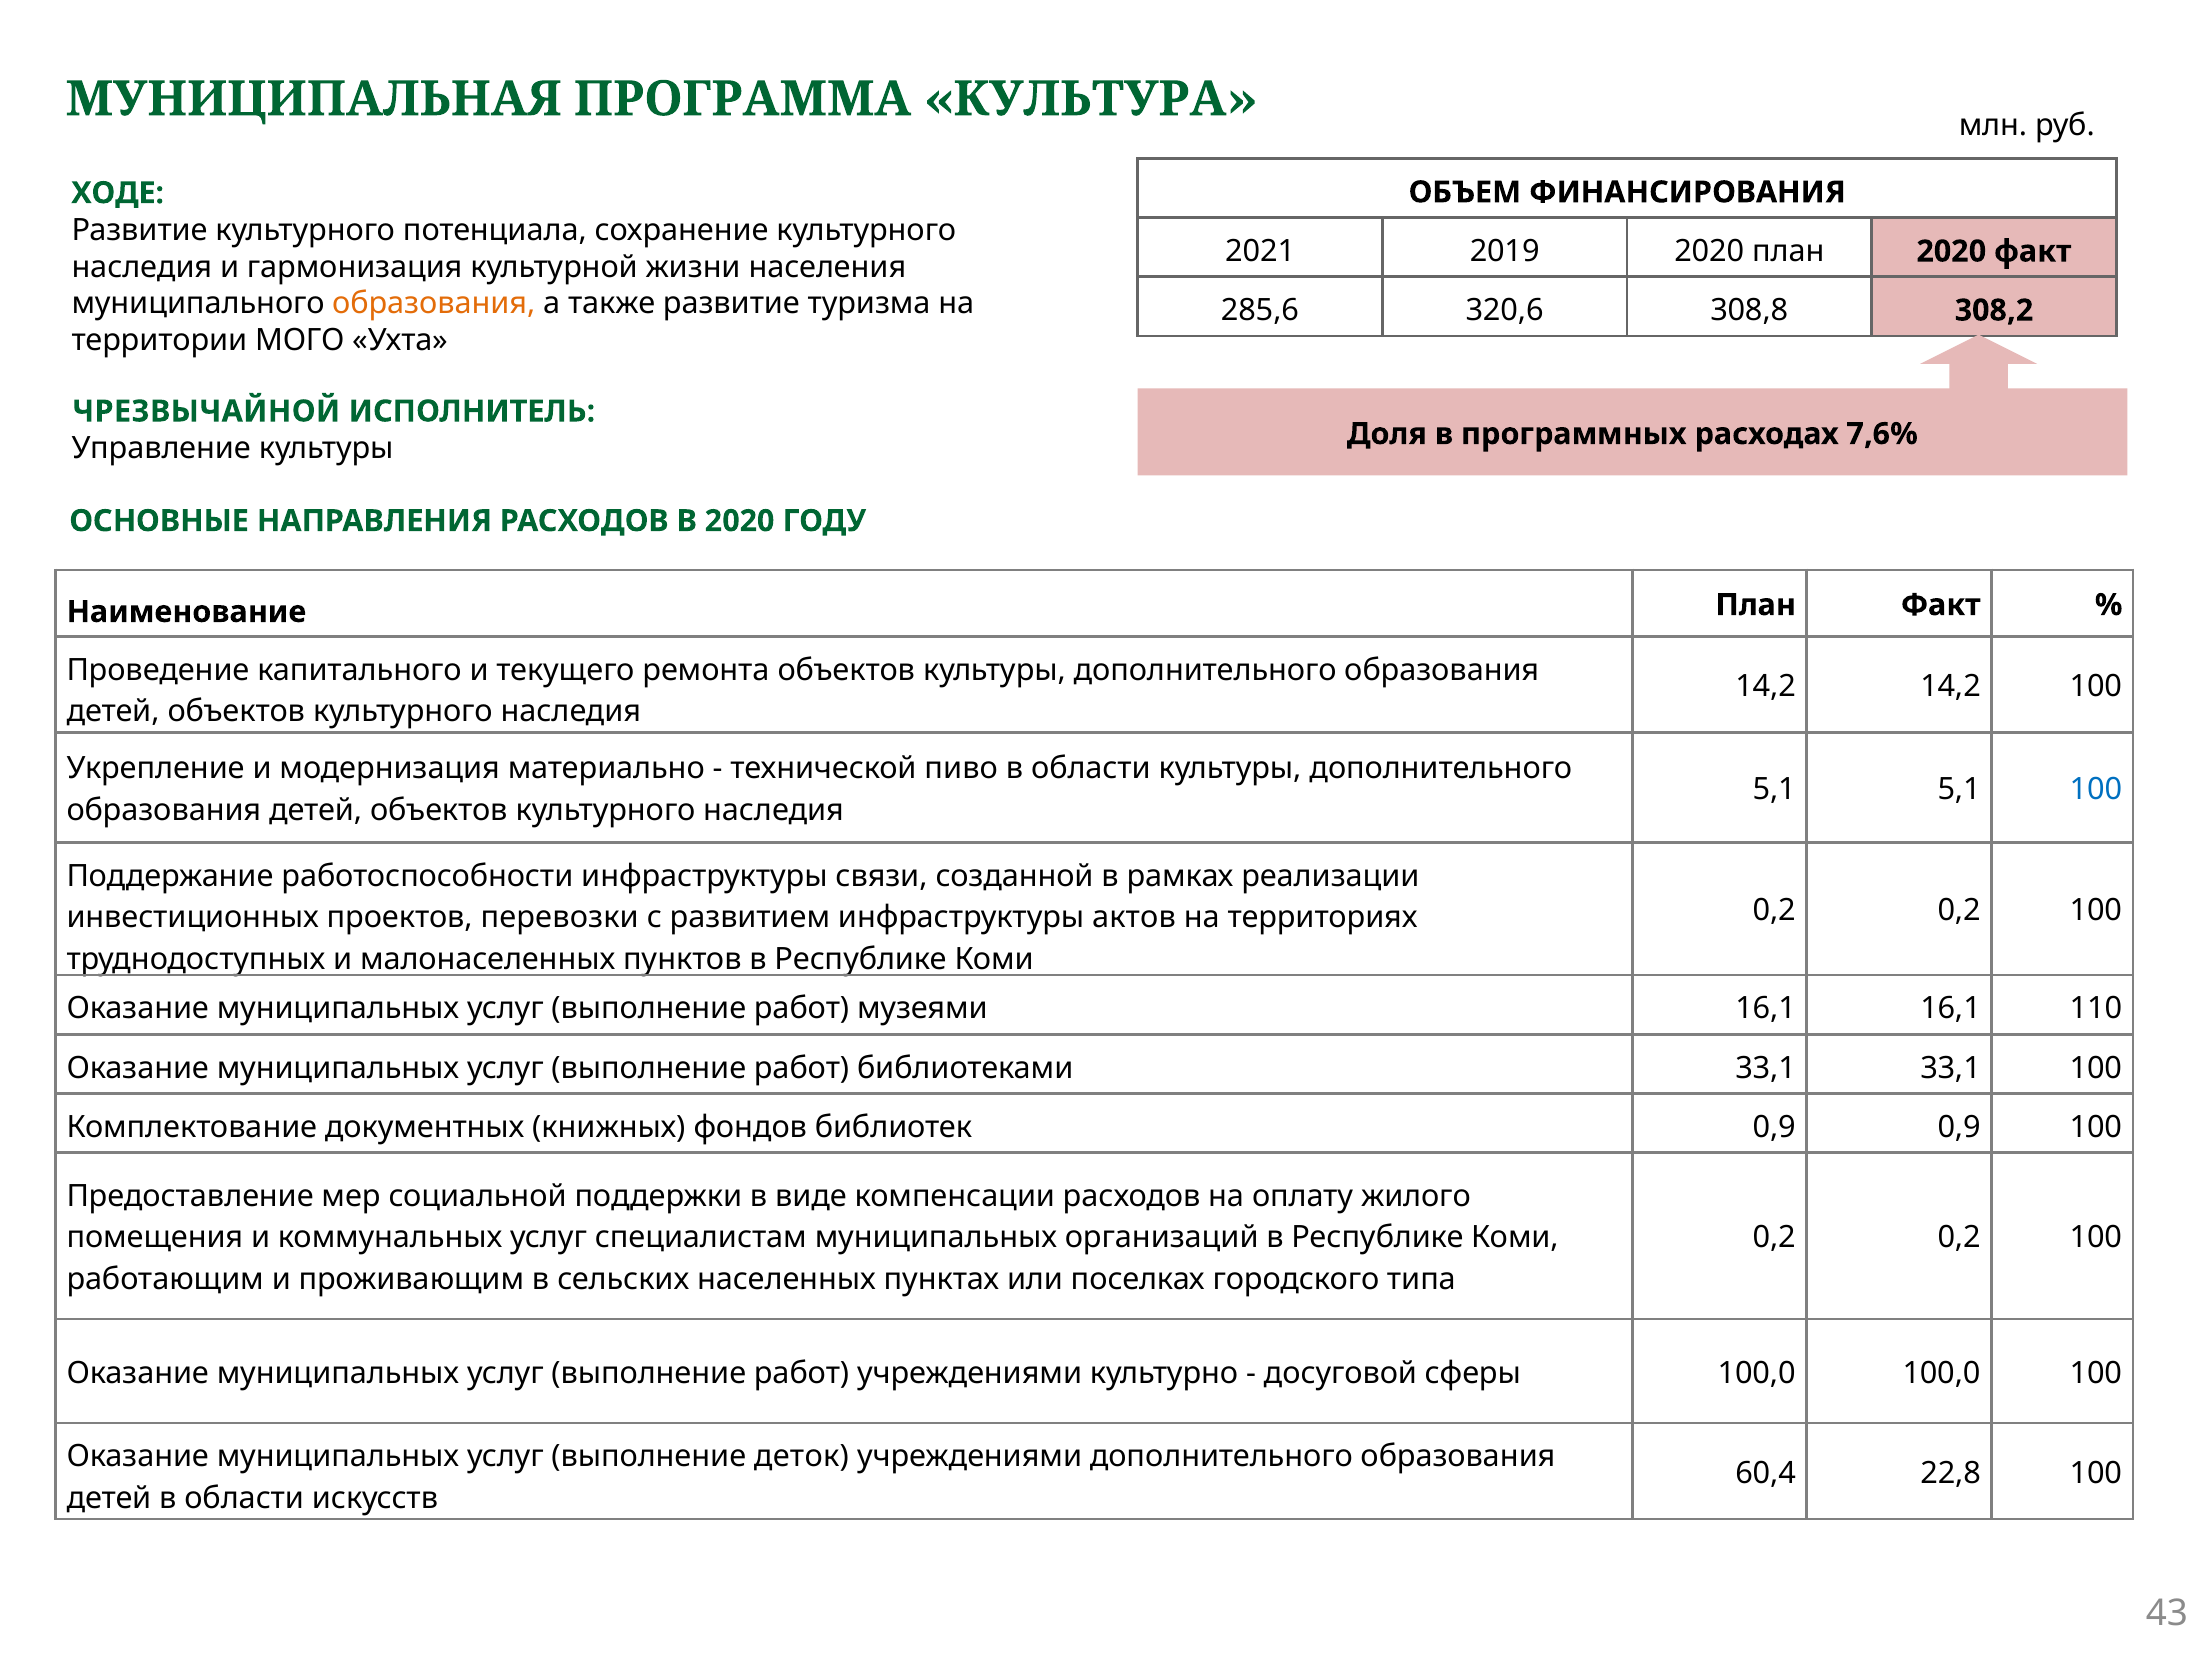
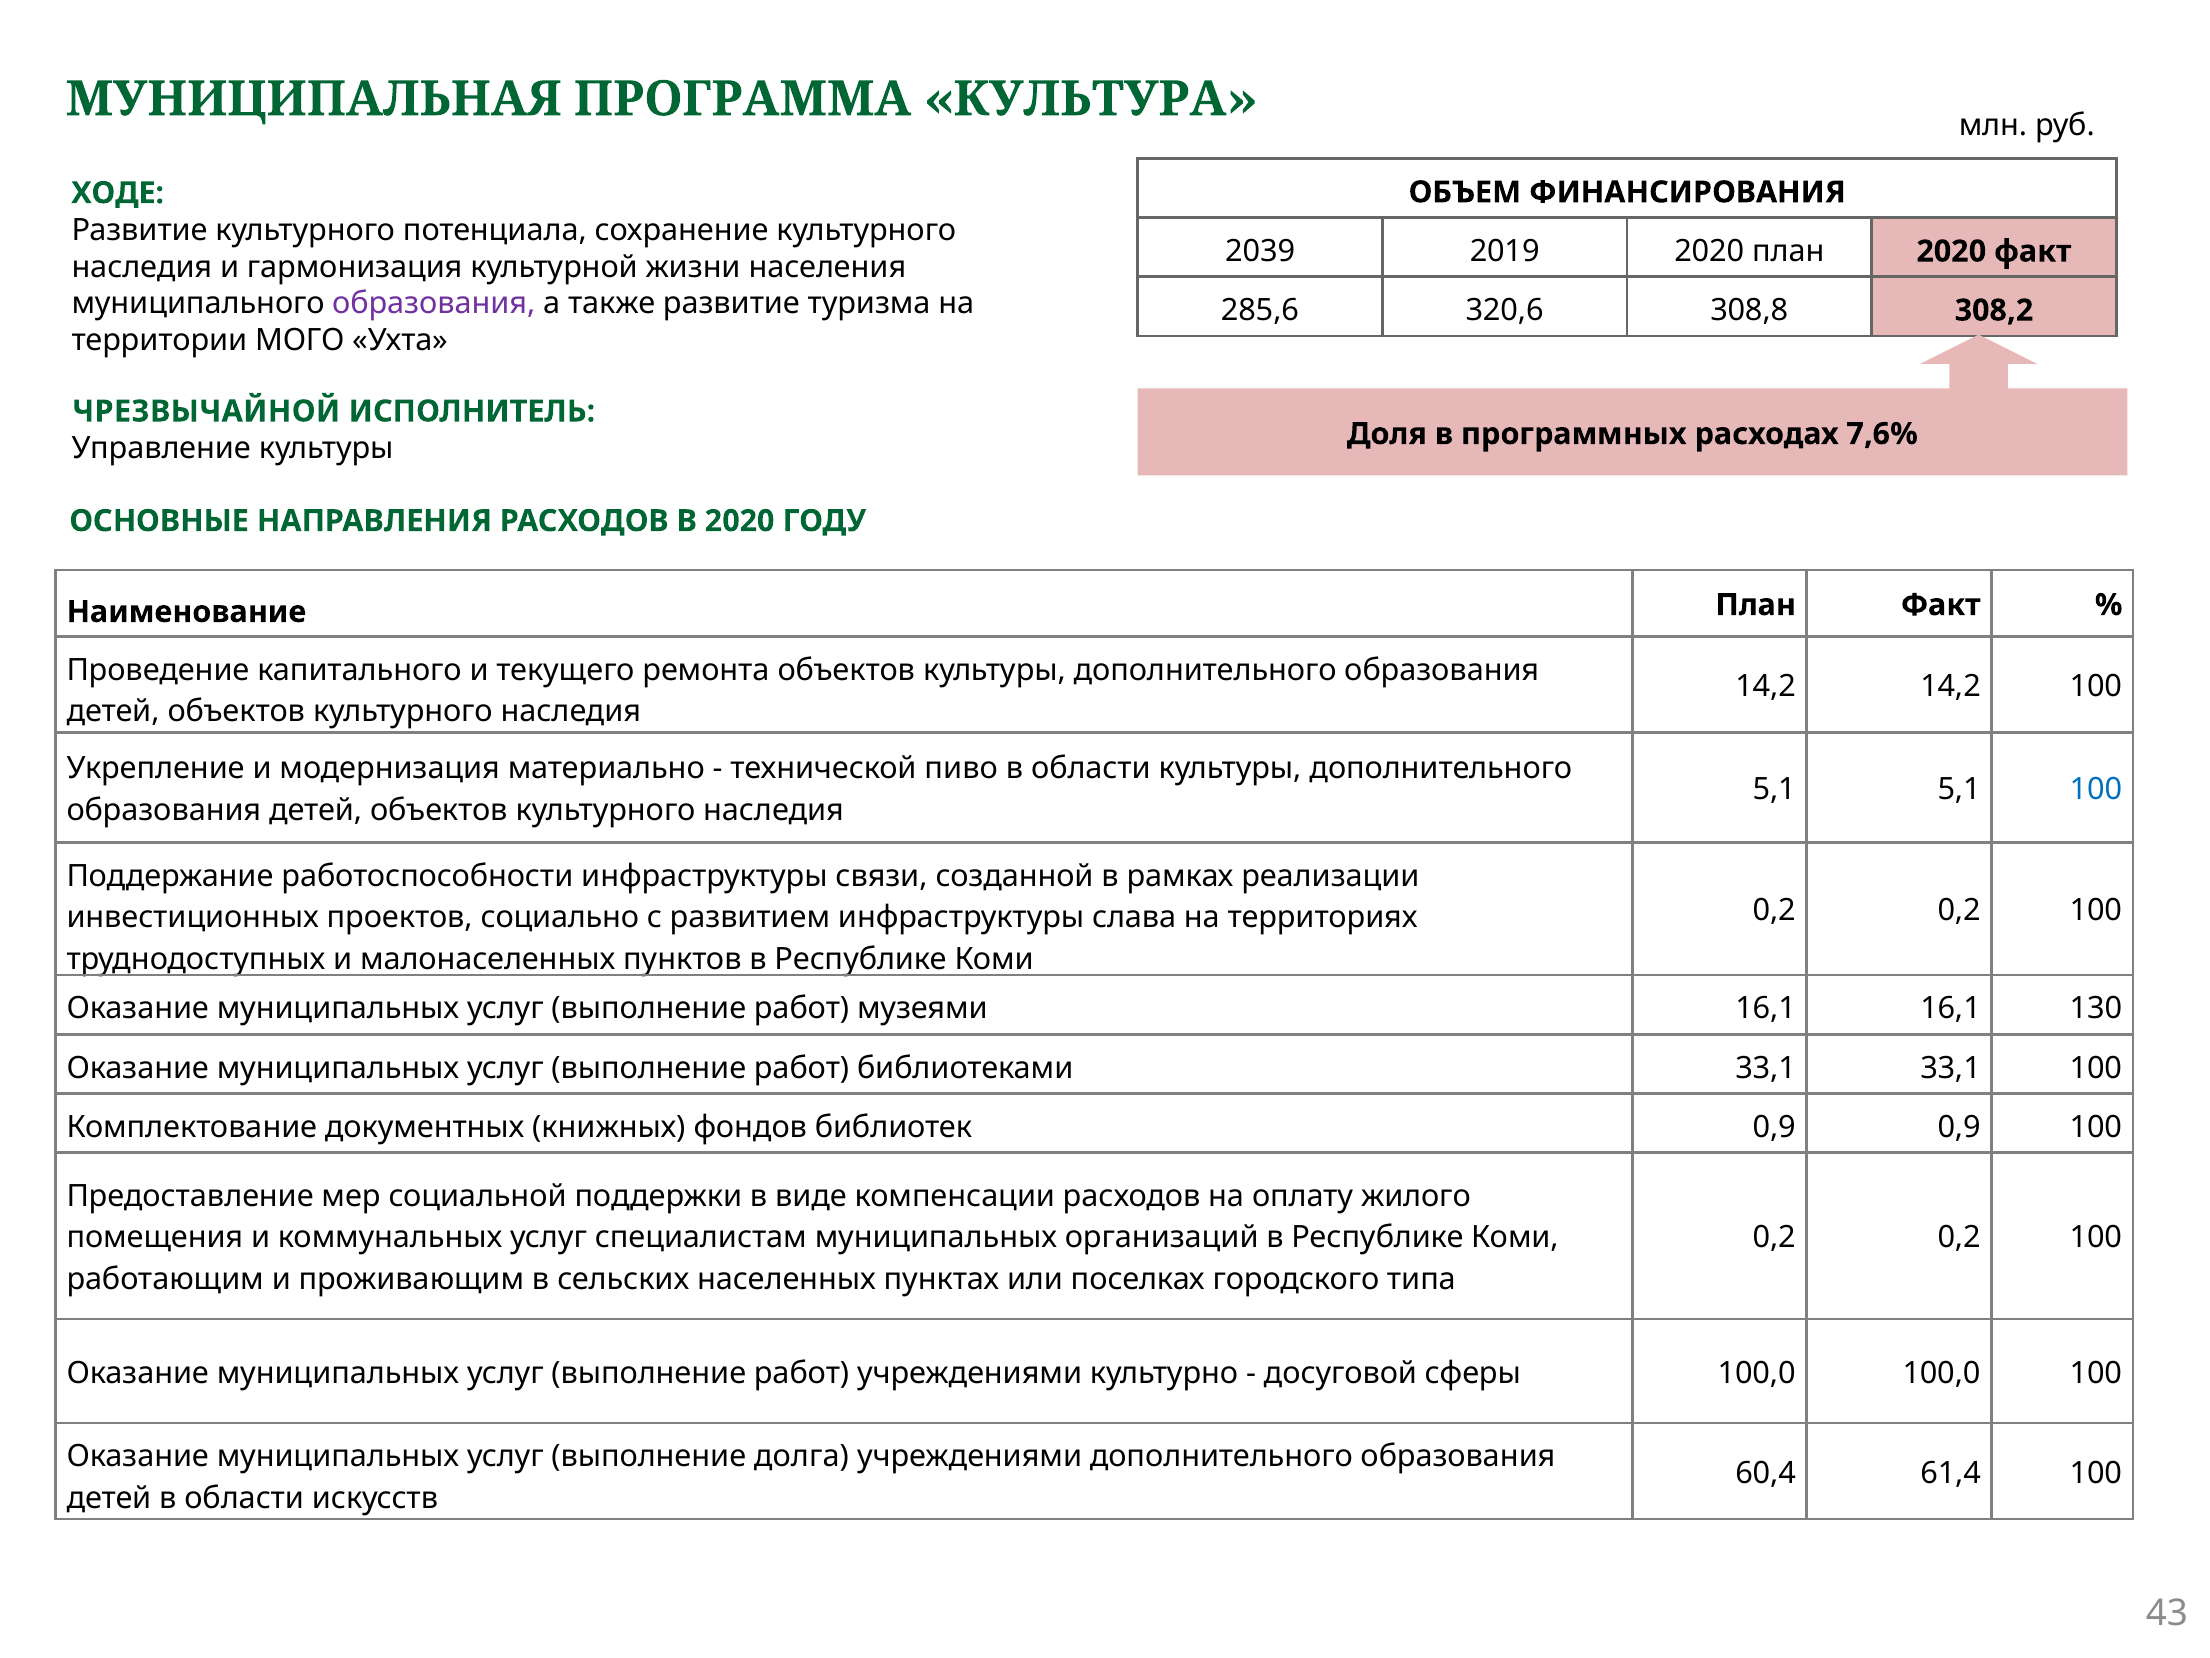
2021: 2021 -> 2039
образования at (434, 304) colour: orange -> purple
перевозки: перевозки -> социально
актов: актов -> слава
110: 110 -> 130
деток: деток -> долга
22,8: 22,8 -> 61,4
